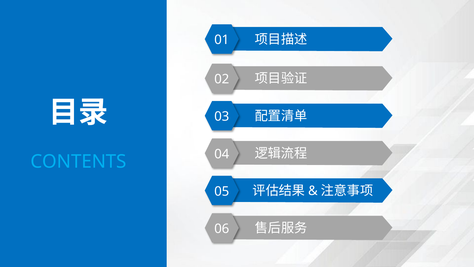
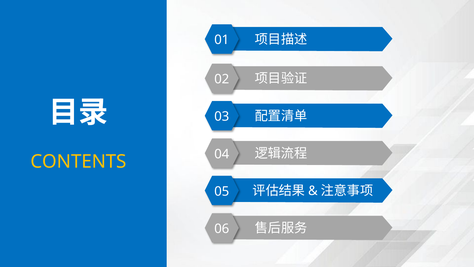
CONTENTS colour: light blue -> yellow
